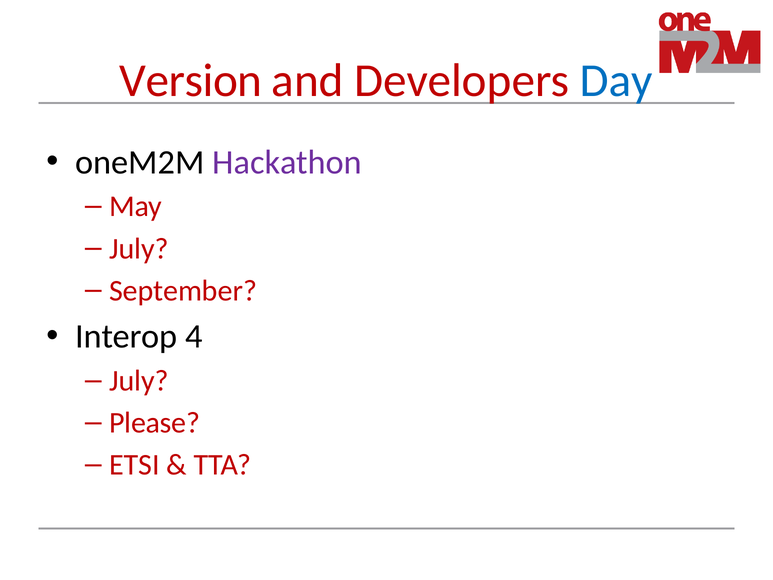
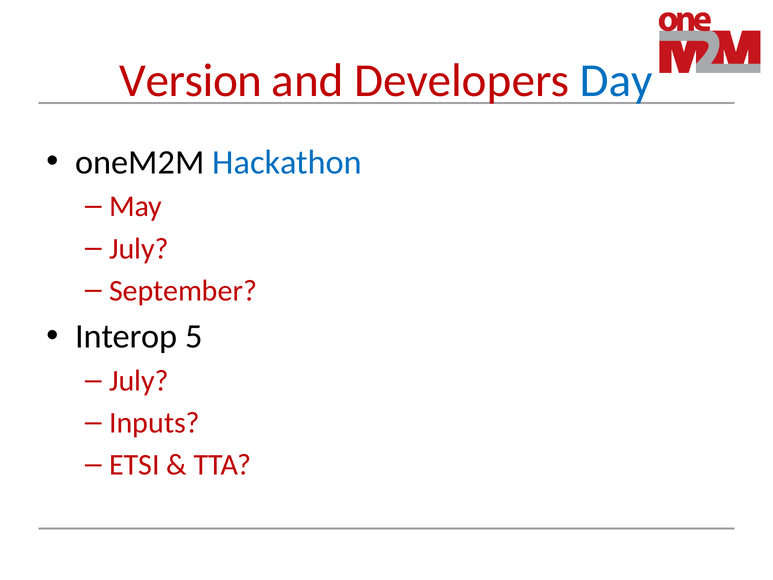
Hackathon colour: purple -> blue
4: 4 -> 5
Please: Please -> Inputs
